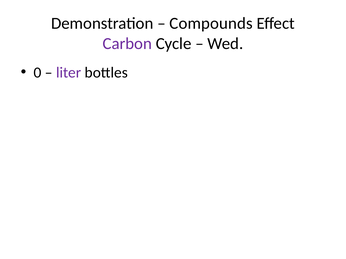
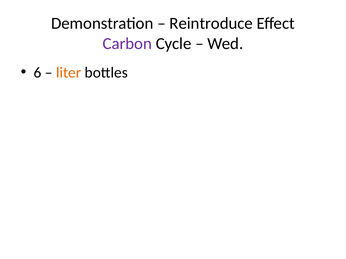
Compounds: Compounds -> Reintroduce
0: 0 -> 6
liter colour: purple -> orange
